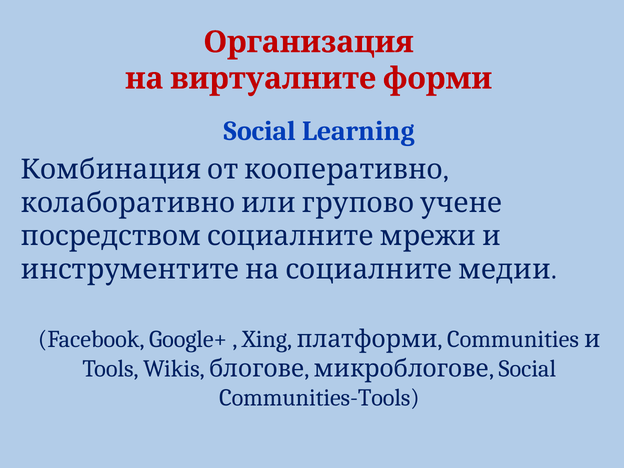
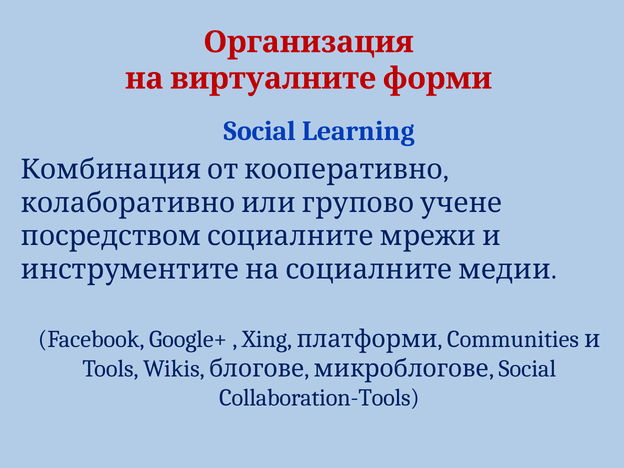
Communities-Tools: Communities-Tools -> Collaboration-Tools
